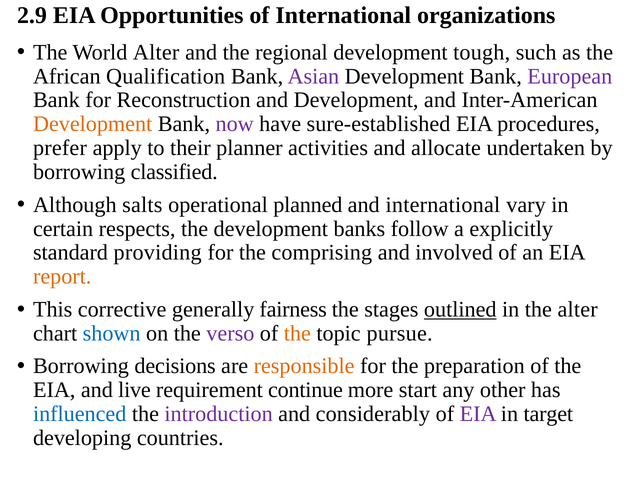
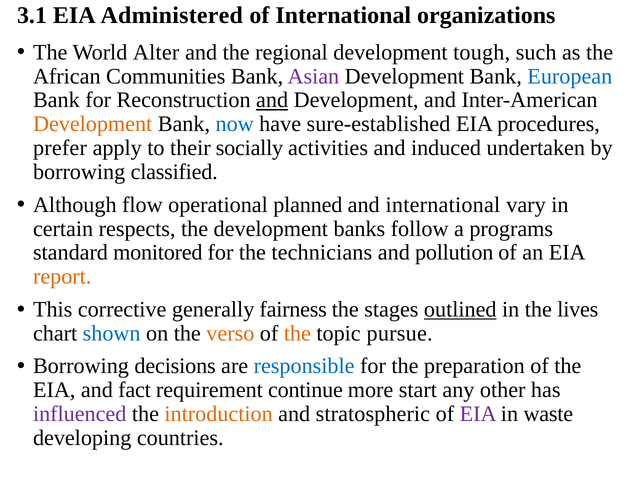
2.9: 2.9 -> 3.1
Opportunities: Opportunities -> Administered
Qualification: Qualification -> Communities
European colour: purple -> blue
and at (272, 100) underline: none -> present
now colour: purple -> blue
planner: planner -> socially
allocate: allocate -> induced
salts: salts -> flow
explicitly: explicitly -> programs
providing: providing -> monitored
comprising: comprising -> technicians
involved: involved -> pollution
the alter: alter -> lives
verso colour: purple -> orange
responsible colour: orange -> blue
live: live -> fact
influenced colour: blue -> purple
introduction colour: purple -> orange
considerably: considerably -> stratospheric
target: target -> waste
